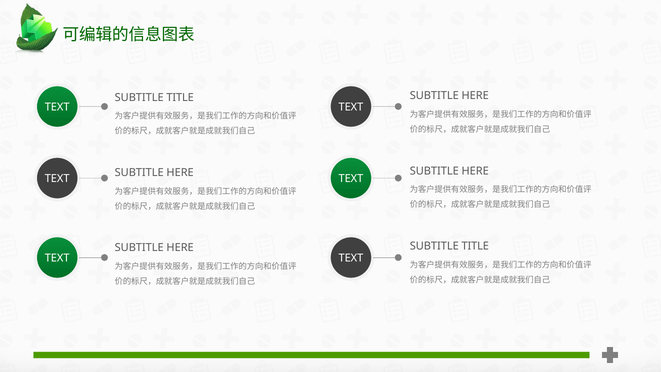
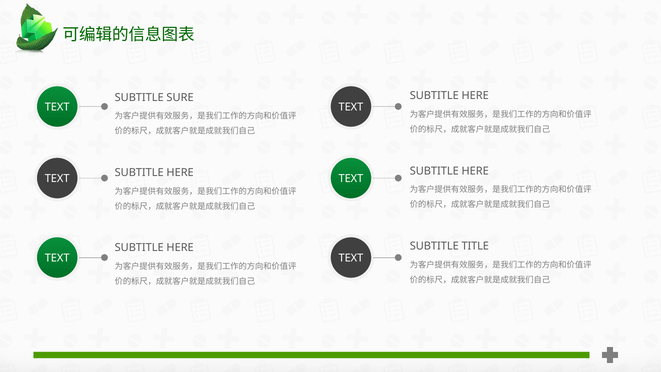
TITLE at (180, 97): TITLE -> SURE
